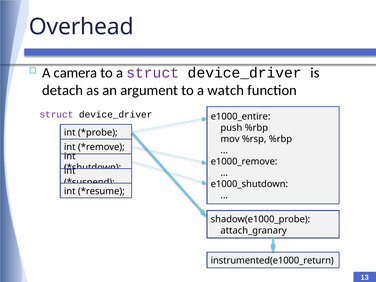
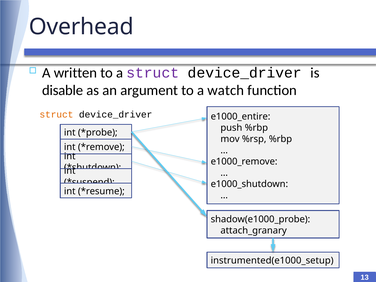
camera: camera -> written
detach: detach -> disable
struct at (56, 115) colour: purple -> orange
instrumented(e1000_return: instrumented(e1000_return -> instrumented(e1000_setup
